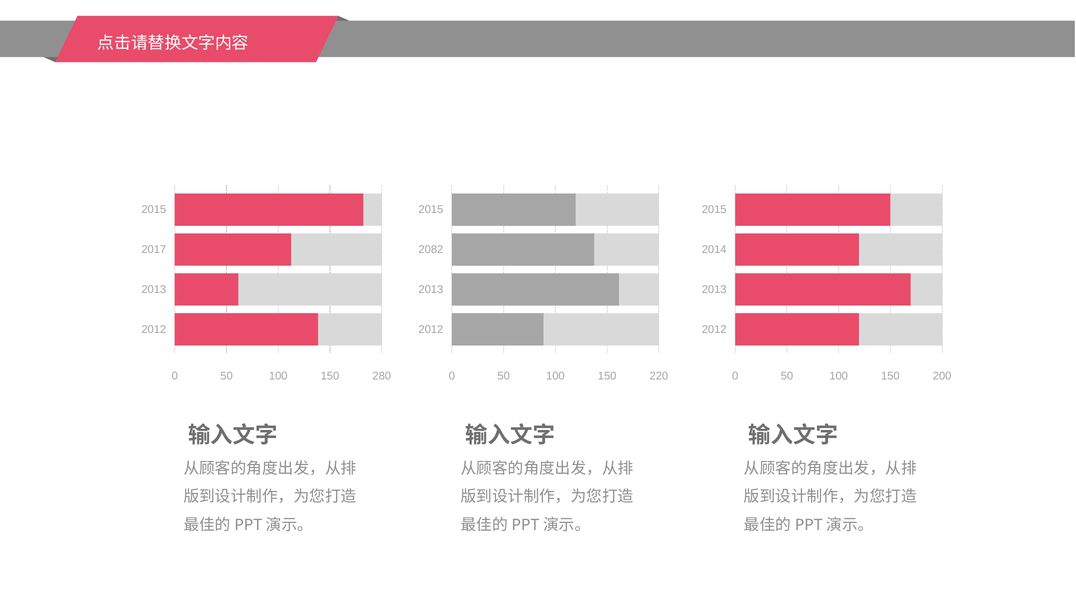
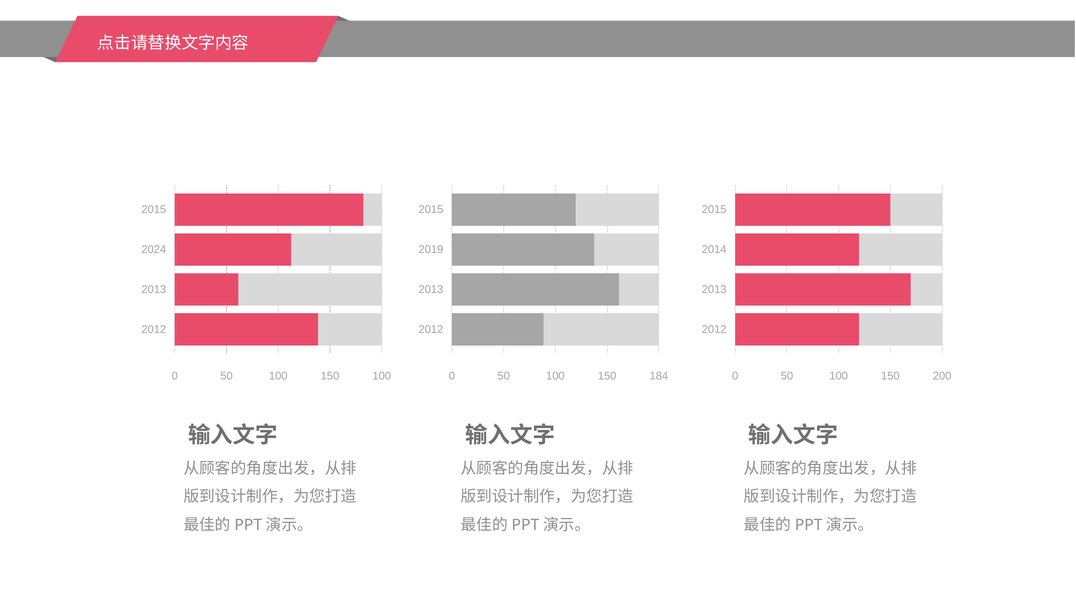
2017: 2017 -> 2024
2082: 2082 -> 2019
50 280: 280 -> 100
220: 220 -> 184
